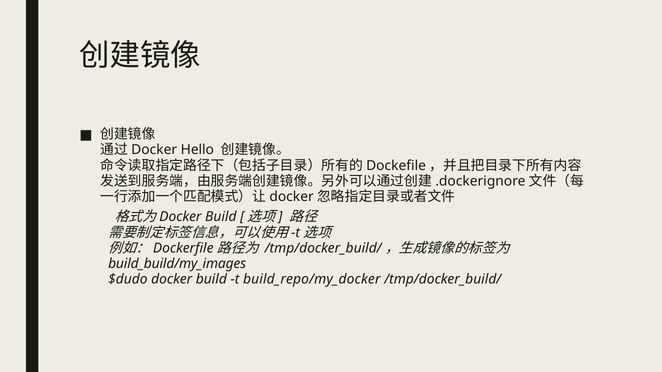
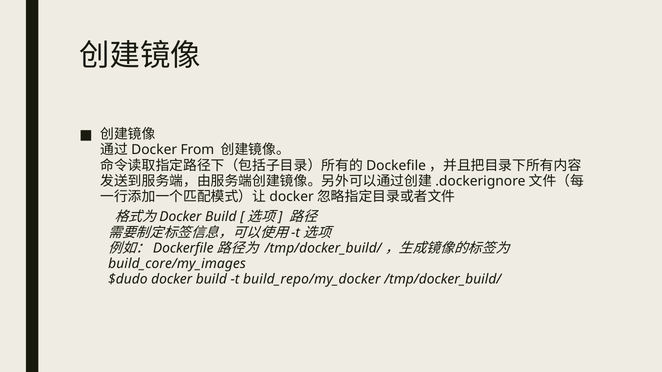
Hello: Hello -> From
build_build/my_images: build_build/my_images -> build_core/my_images
